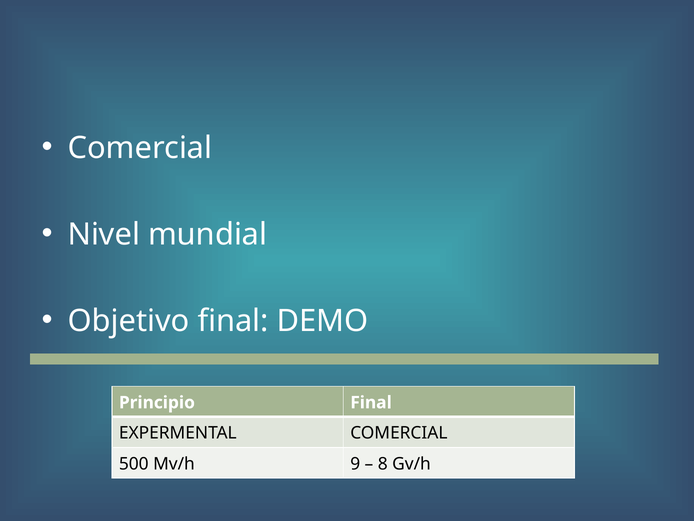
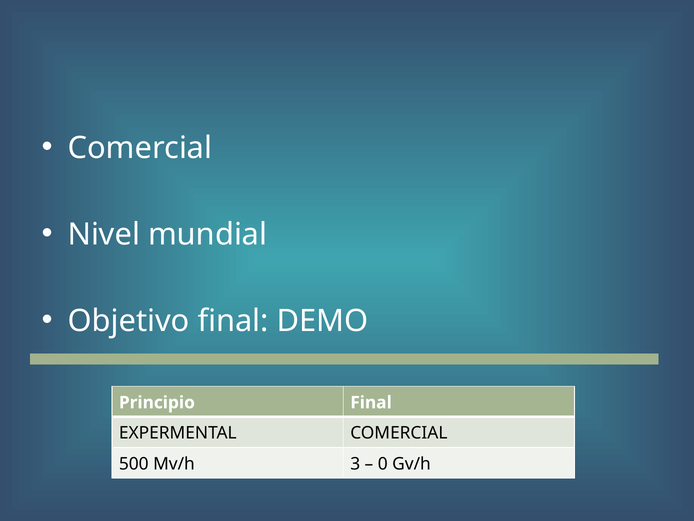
9: 9 -> 3
8: 8 -> 0
